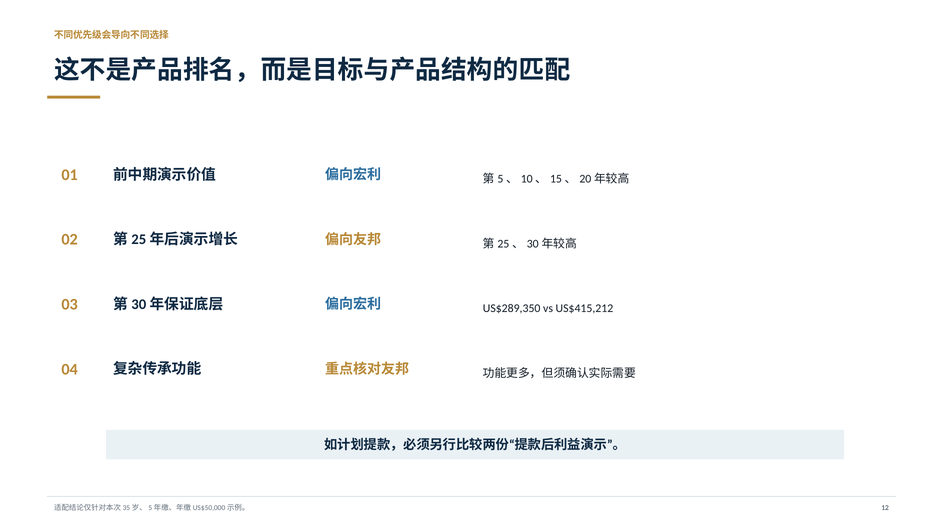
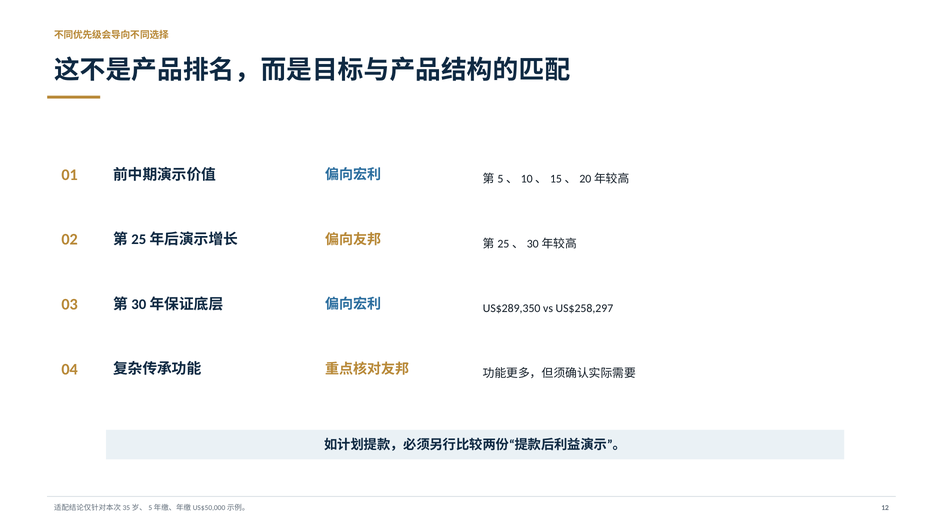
US$415,212: US$415,212 -> US$258,297
